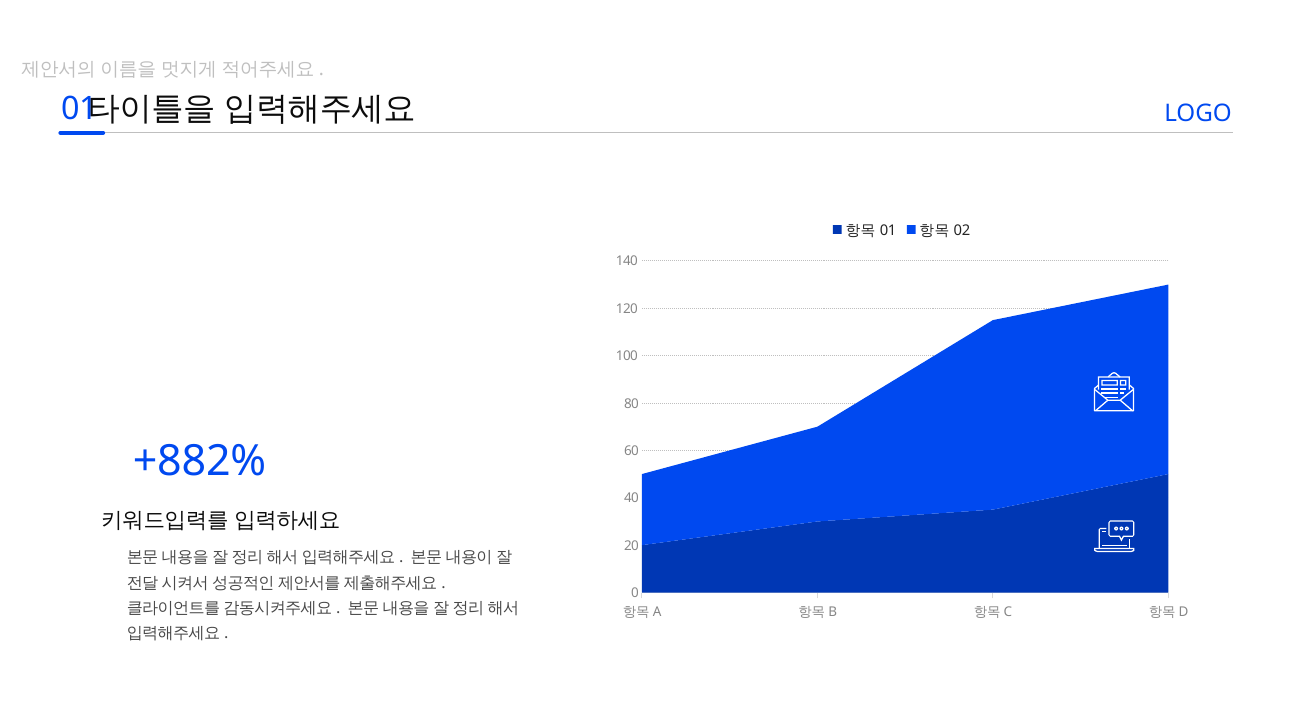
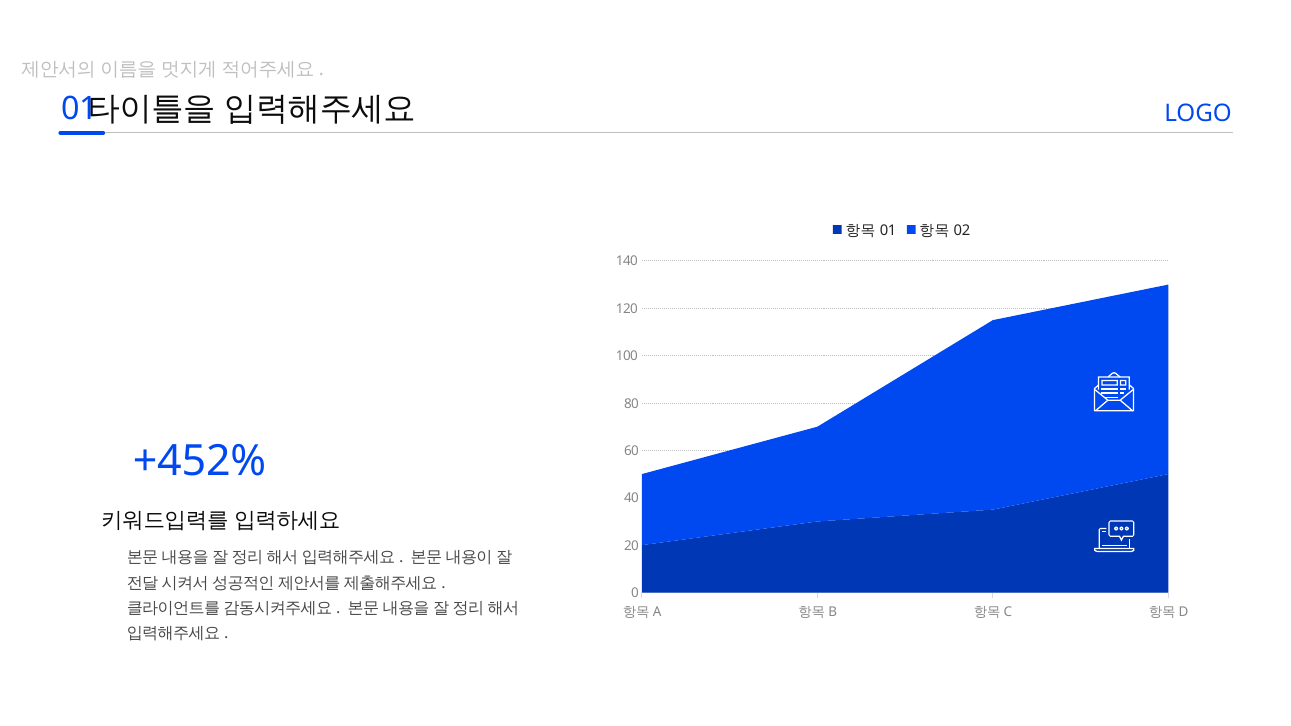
+882%: +882% -> +452%
